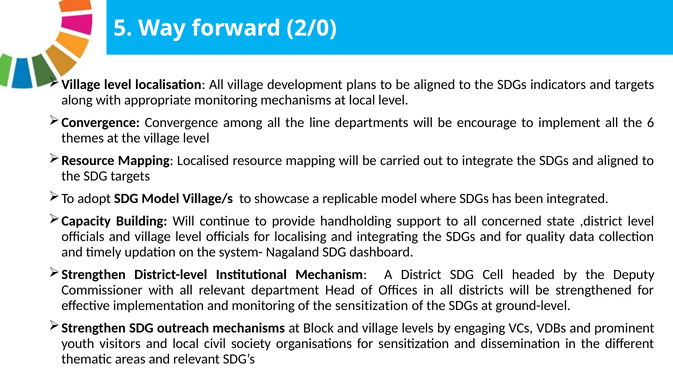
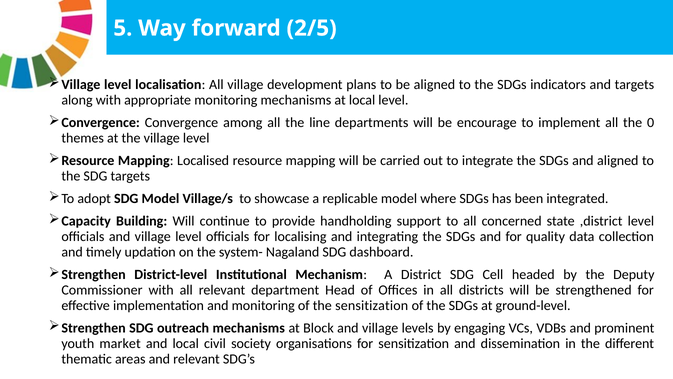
2/0: 2/0 -> 2/5
6: 6 -> 0
visitors: visitors -> market
